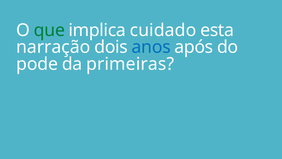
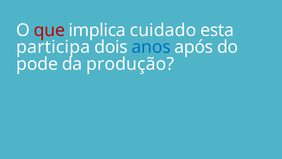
que colour: green -> red
narração: narração -> participa
primeiras: primeiras -> produção
